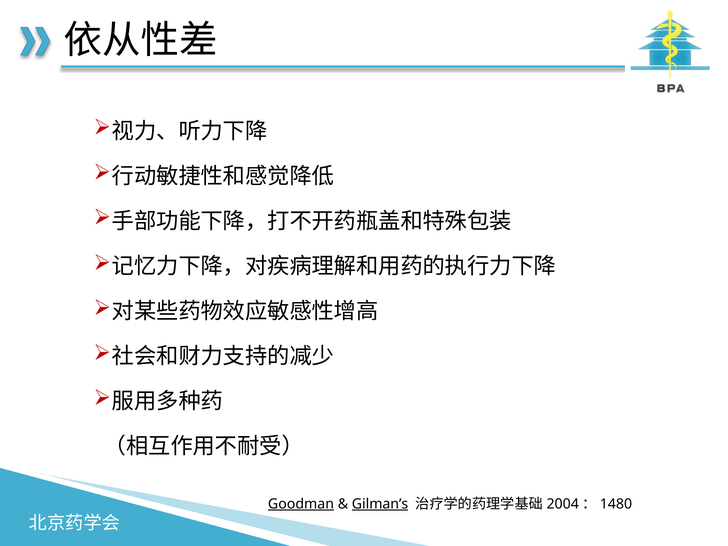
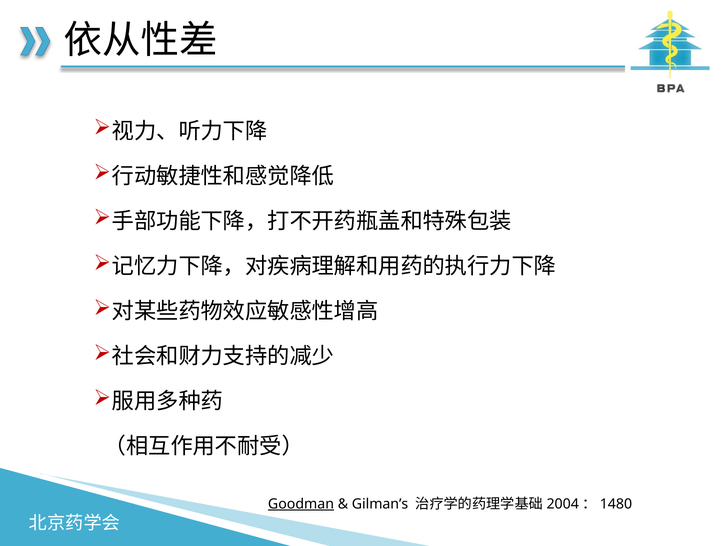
Gilman’s underline: present -> none
